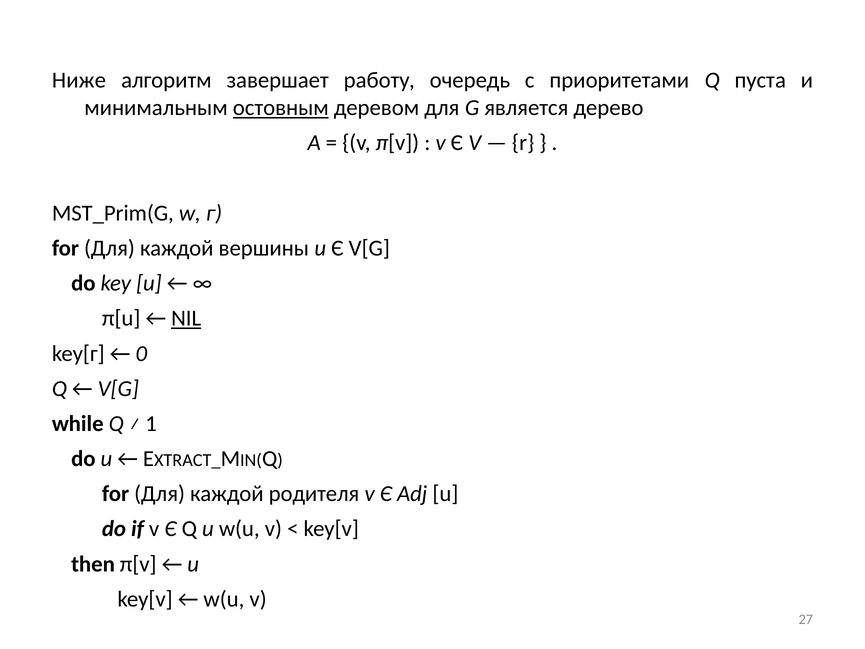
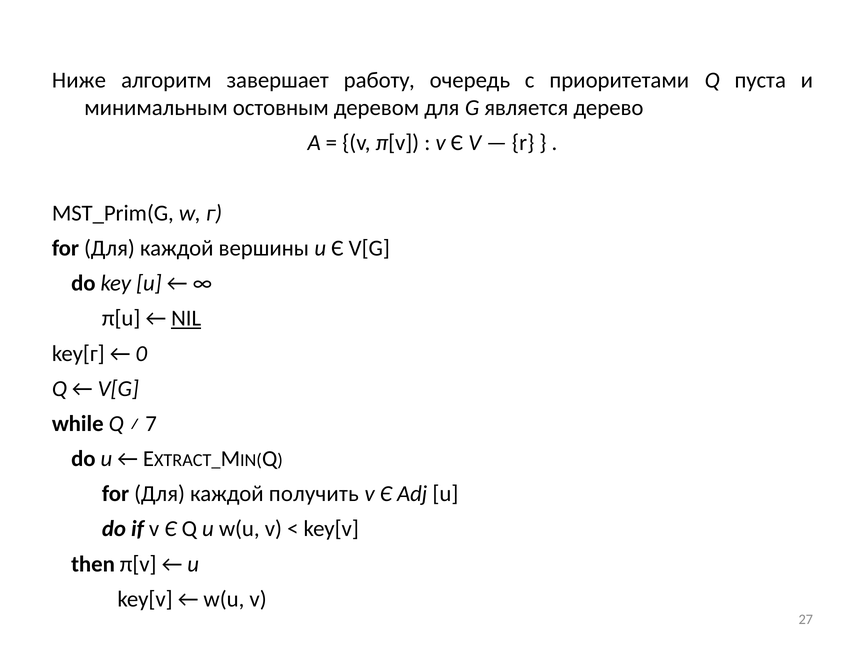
остовным underline: present -> none
1: 1 -> 7
родителя: родителя -> получить
